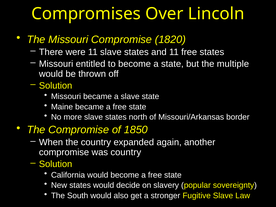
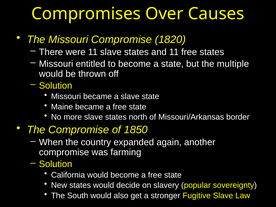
Lincoln: Lincoln -> Causes
was country: country -> farming
